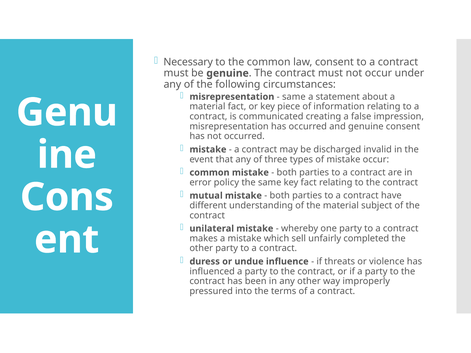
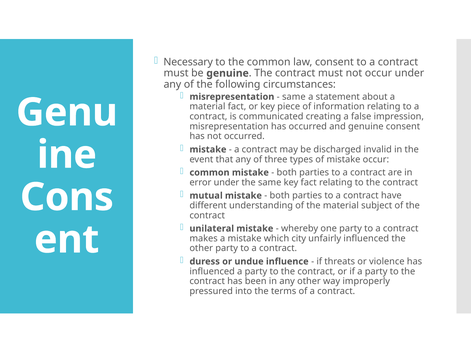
error policy: policy -> under
sell: sell -> city
unfairly completed: completed -> influenced
